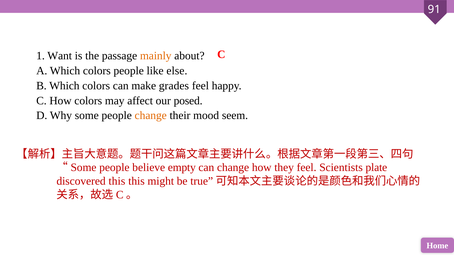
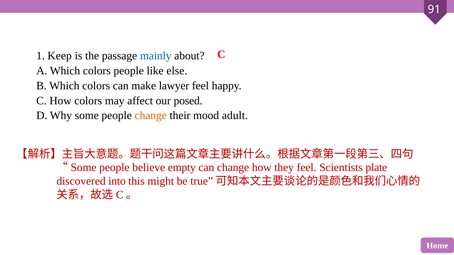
Want: Want -> Keep
mainly colour: orange -> blue
grades: grades -> lawyer
seem: seem -> adult
discovered this: this -> into
